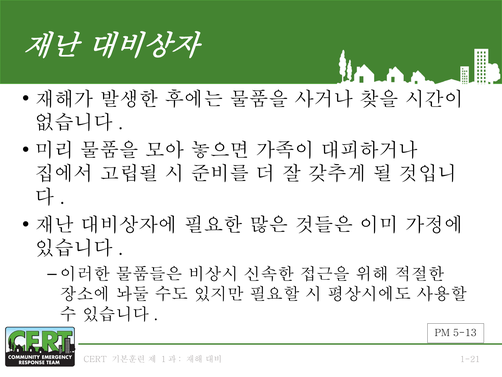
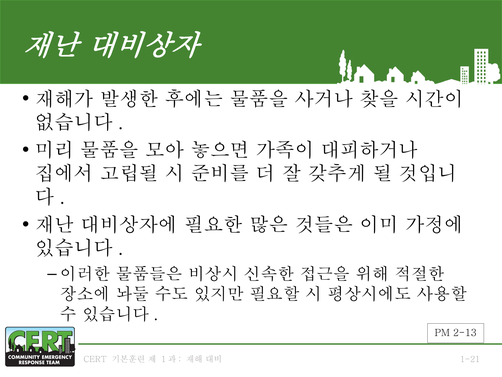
5-13: 5-13 -> 2-13
